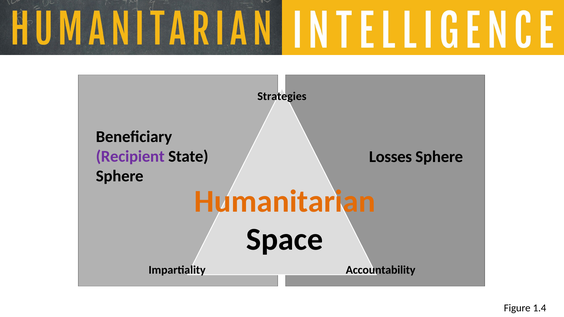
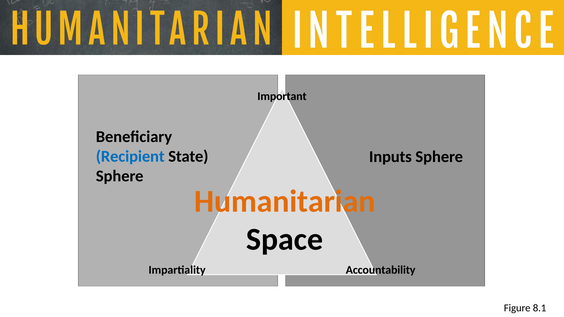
Strategies: Strategies -> Important
Recipient colour: purple -> blue
Losses: Losses -> Inputs
1.4: 1.4 -> 8.1
